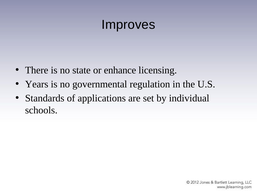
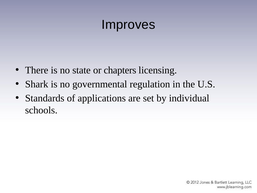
enhance: enhance -> chapters
Years: Years -> Shark
